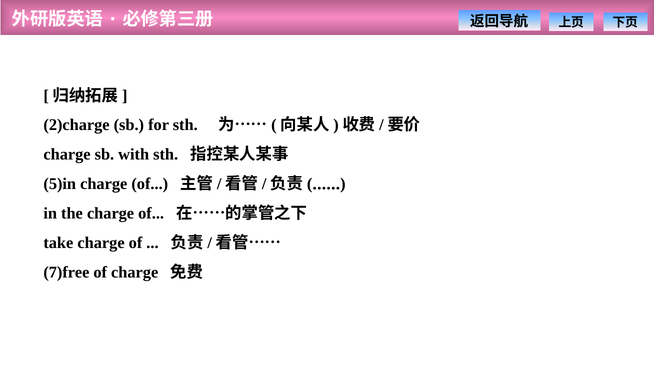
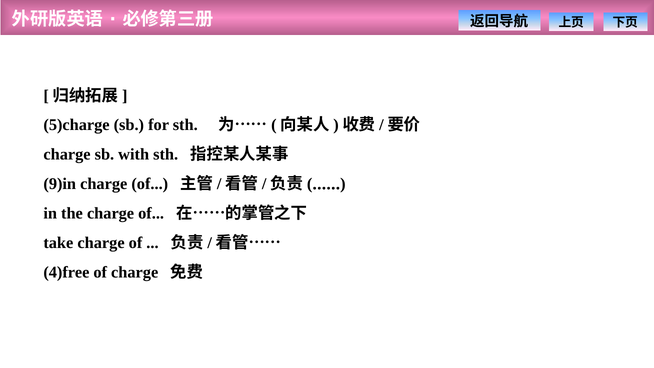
2)charge: 2)charge -> 5)charge
5)in: 5)in -> 9)in
7)free: 7)free -> 4)free
